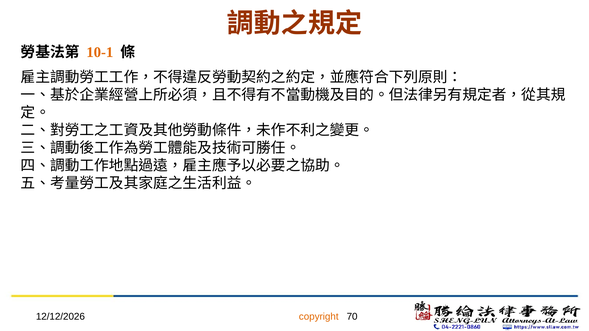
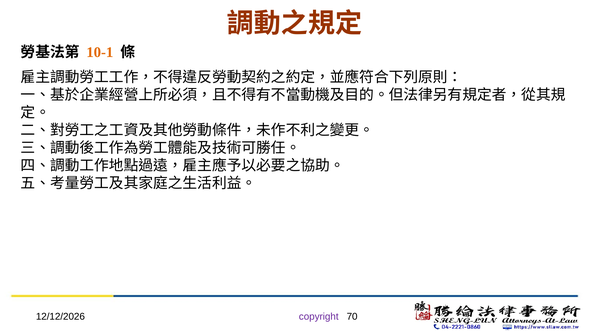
copyright colour: orange -> purple
